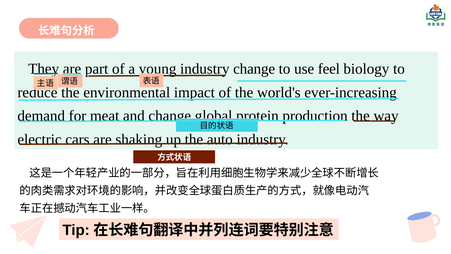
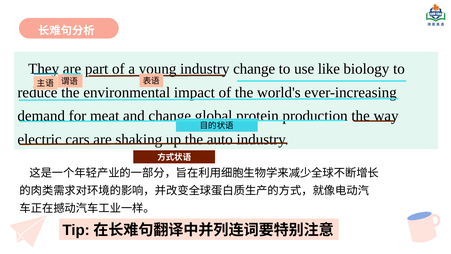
feel: feel -> like
